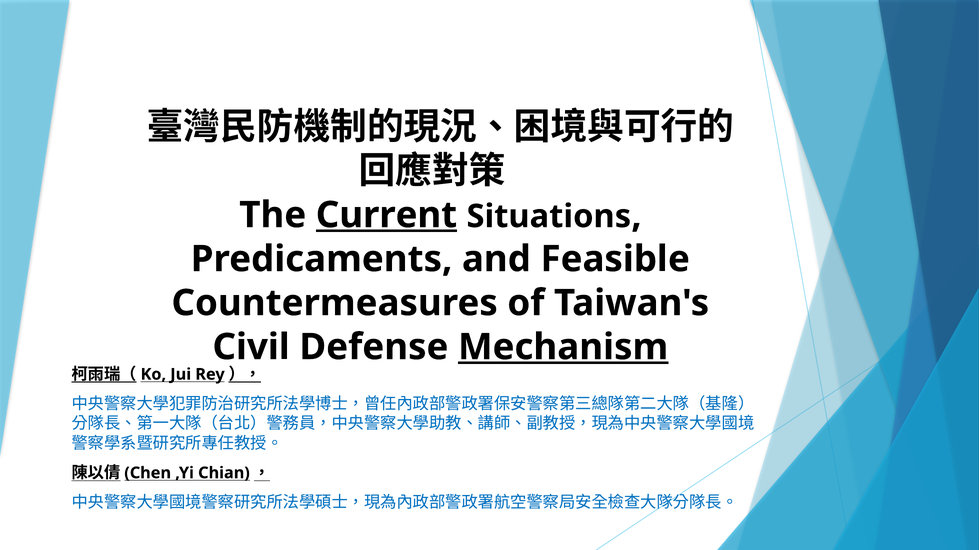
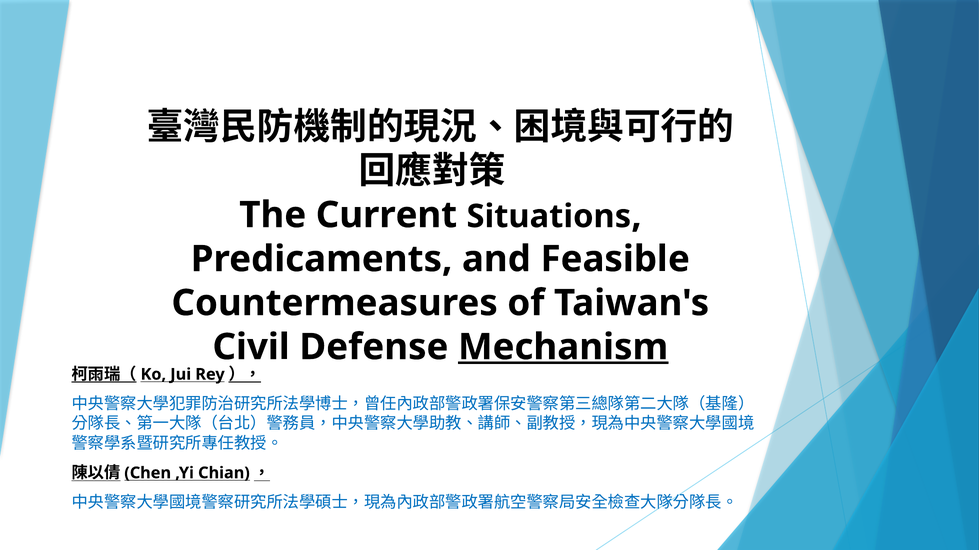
Current underline: present -> none
